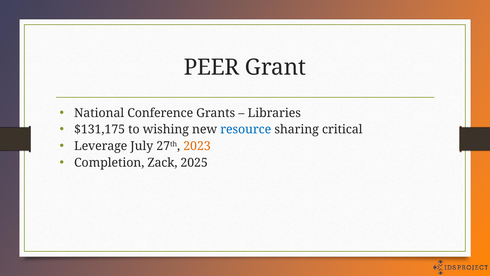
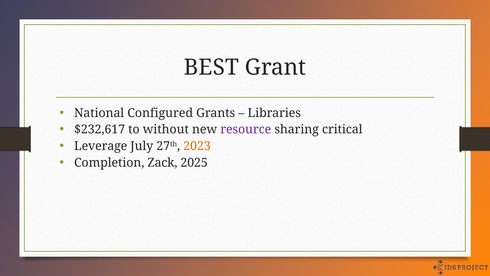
PEER: PEER -> BEST
Conference: Conference -> Configured
$131,175: $131,175 -> $232,617
wishing: wishing -> without
resource colour: blue -> purple
